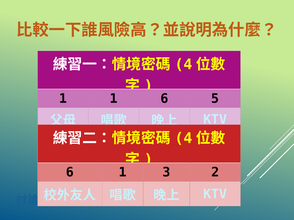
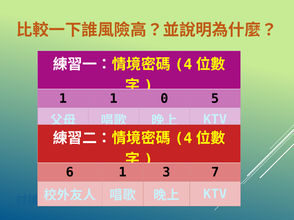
1 6: 6 -> 0
2: 2 -> 7
